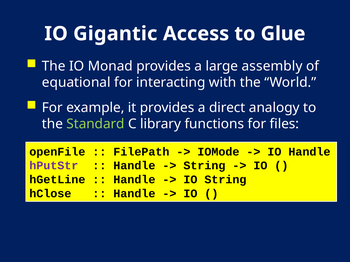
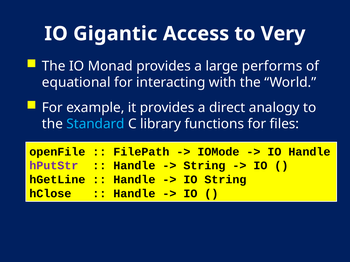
Glue: Glue -> Very
assembly: assembly -> performs
Standard colour: light green -> light blue
